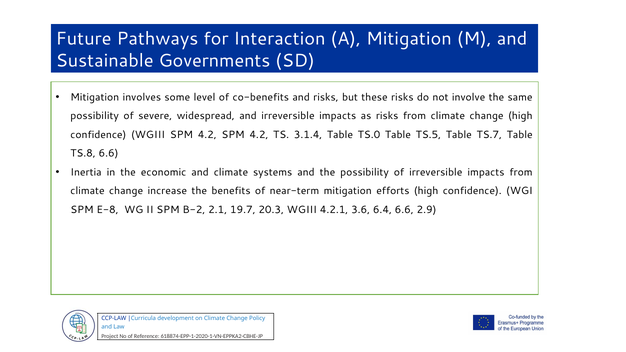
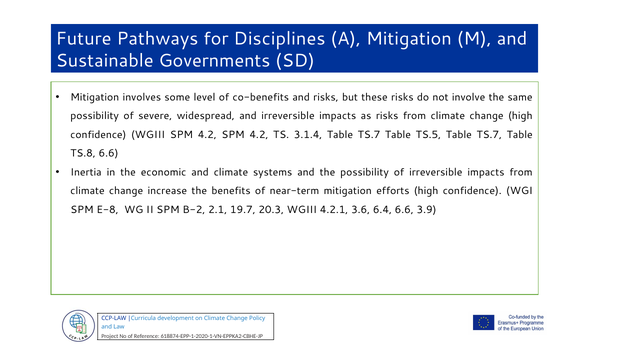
Interaction: Interaction -> Disciplines
3.1.4 Table TS.0: TS.0 -> TS.7
2.9: 2.9 -> 3.9
